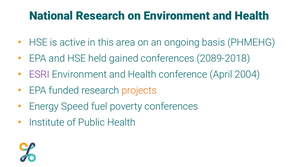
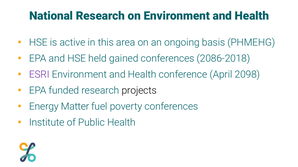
2089-2018: 2089-2018 -> 2086-2018
2004: 2004 -> 2098
projects colour: orange -> black
Speed: Speed -> Matter
